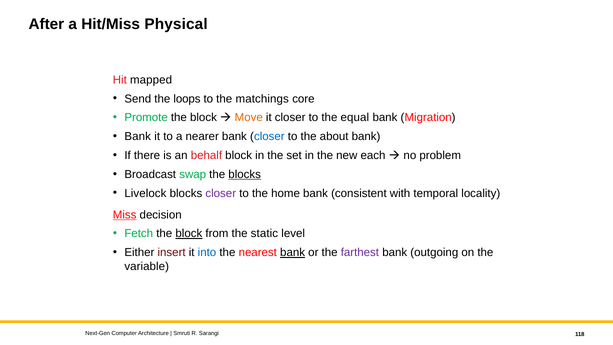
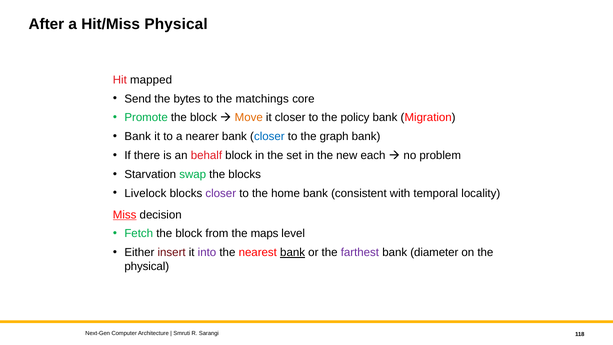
loops: loops -> bytes
equal: equal -> policy
about: about -> graph
Broadcast: Broadcast -> Starvation
blocks at (245, 174) underline: present -> none
block at (189, 234) underline: present -> none
static: static -> maps
into colour: blue -> purple
outgoing: outgoing -> diameter
variable at (147, 266): variable -> physical
